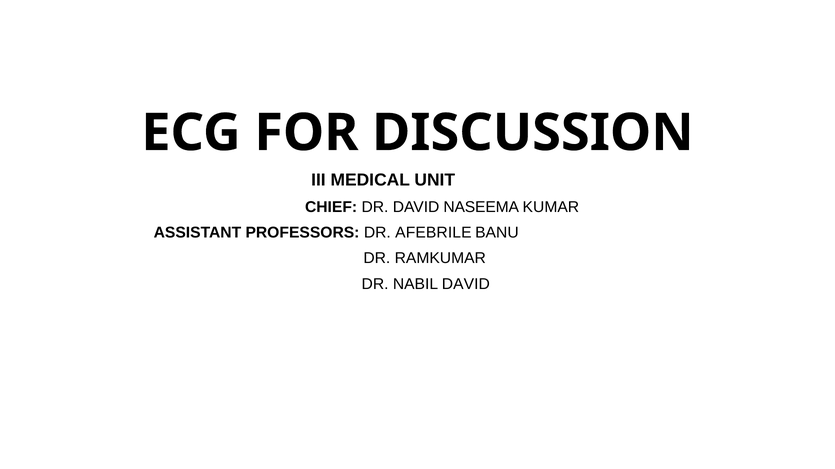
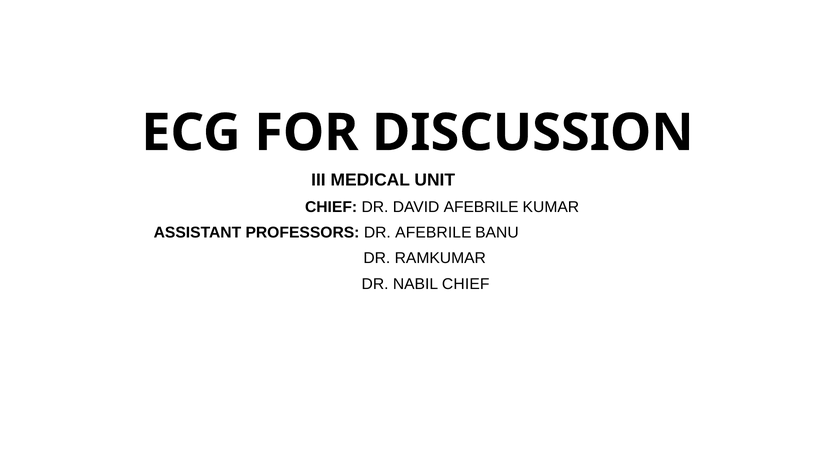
DAVID NASEEMA: NASEEMA -> AFEBRILE
NABIL DAVID: DAVID -> CHIEF
